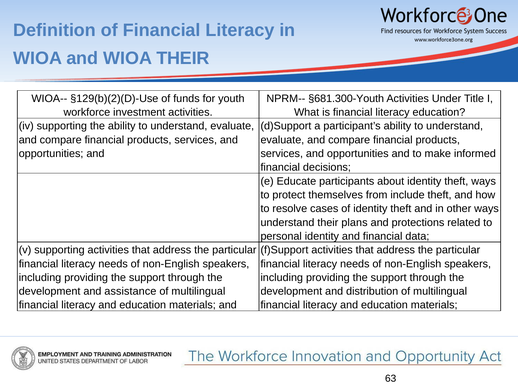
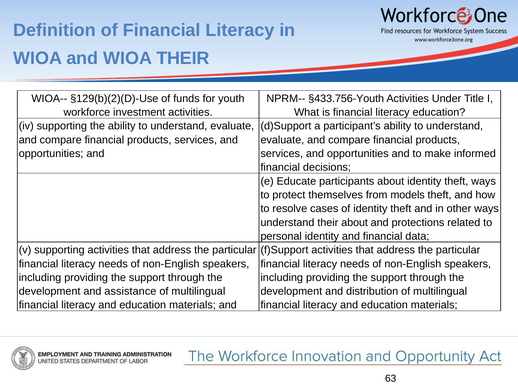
§681.300-Youth: §681.300-Youth -> §433.756-Youth
include: include -> models
their plans: plans -> about
